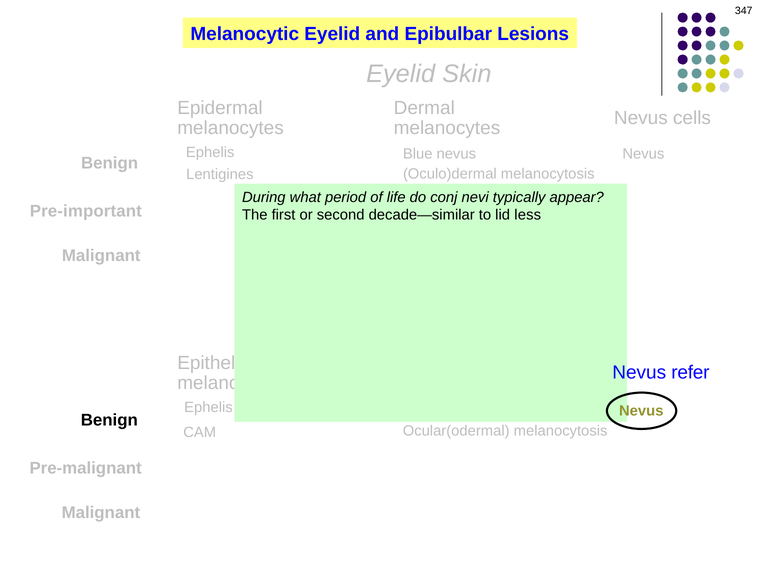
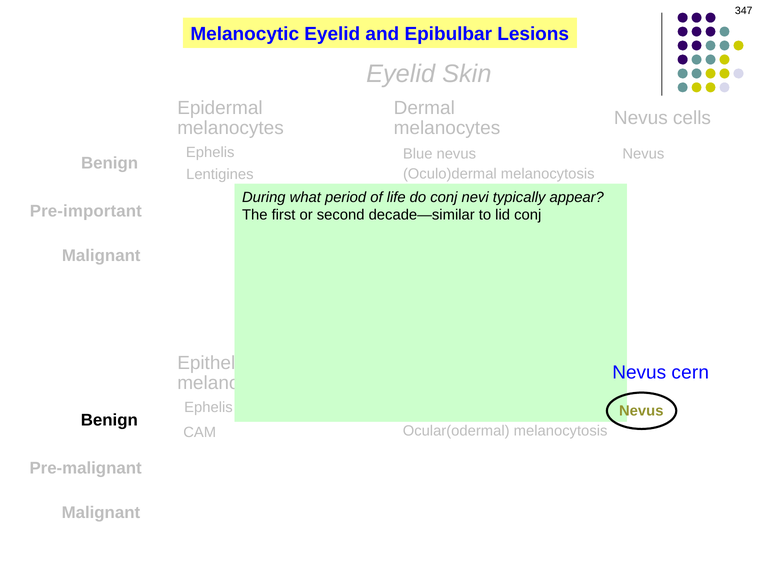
lid less: less -> conj
refer: refer -> cern
